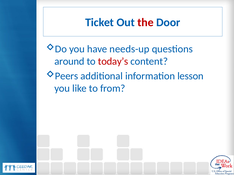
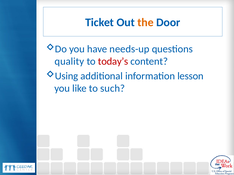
the colour: red -> orange
around: around -> quality
Peers: Peers -> Using
from: from -> such
